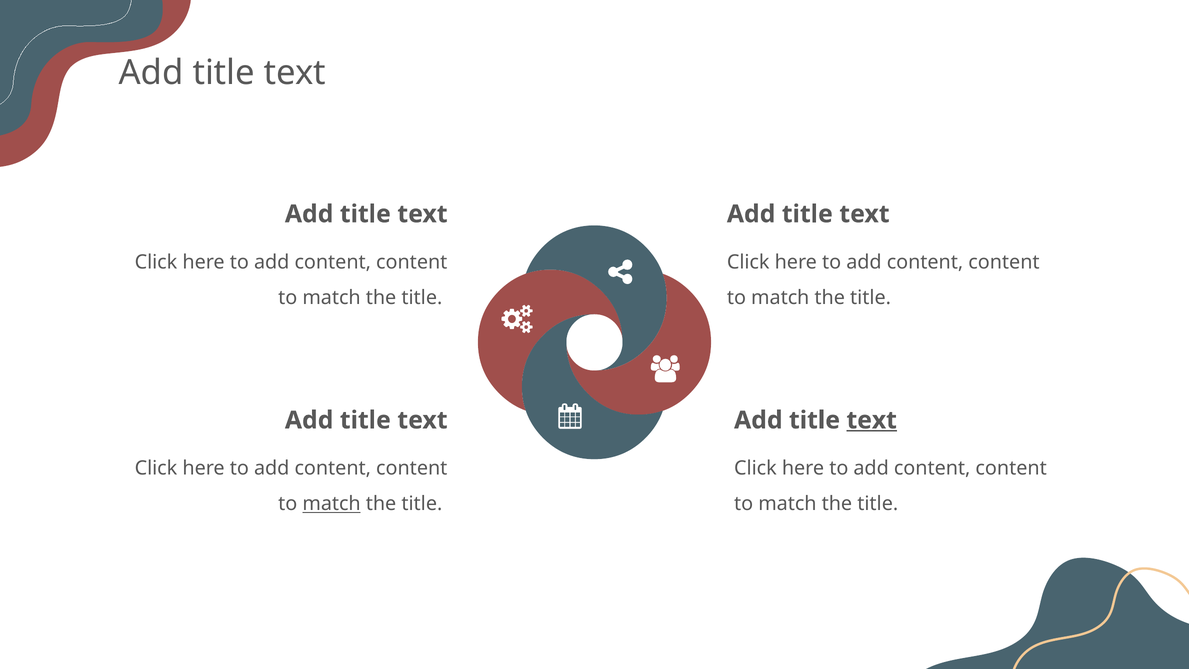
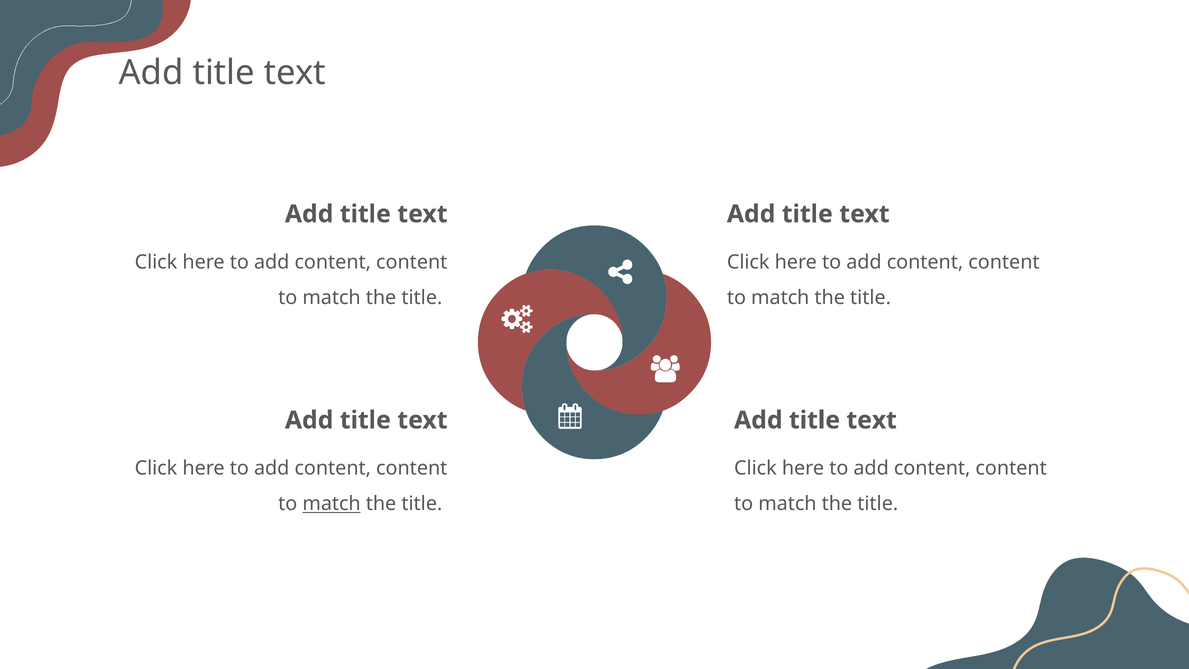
text at (872, 420) underline: present -> none
